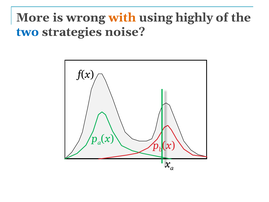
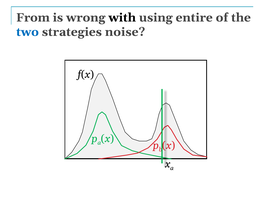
More: More -> From
with colour: orange -> black
highly: highly -> entire
